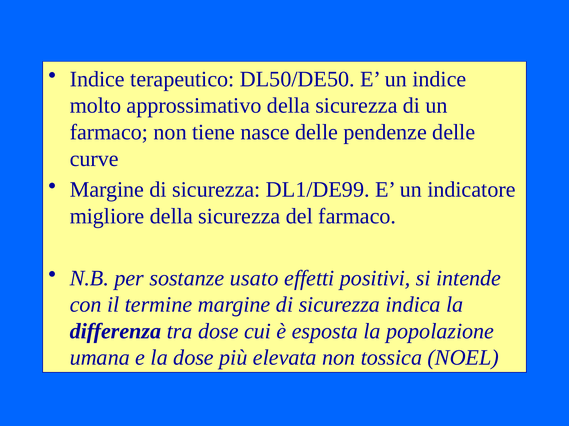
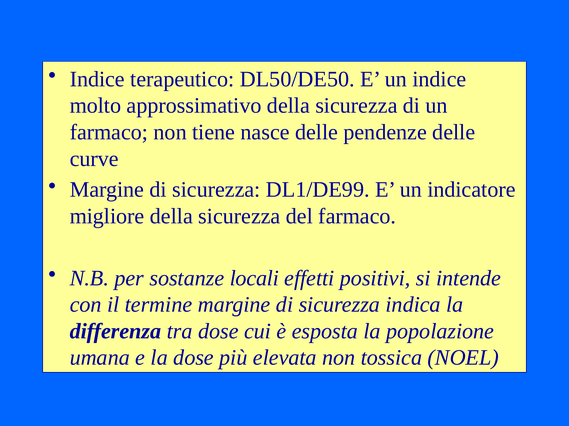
usato: usato -> locali
